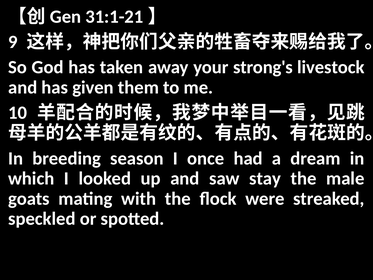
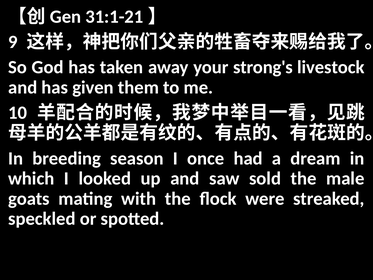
stay: stay -> sold
